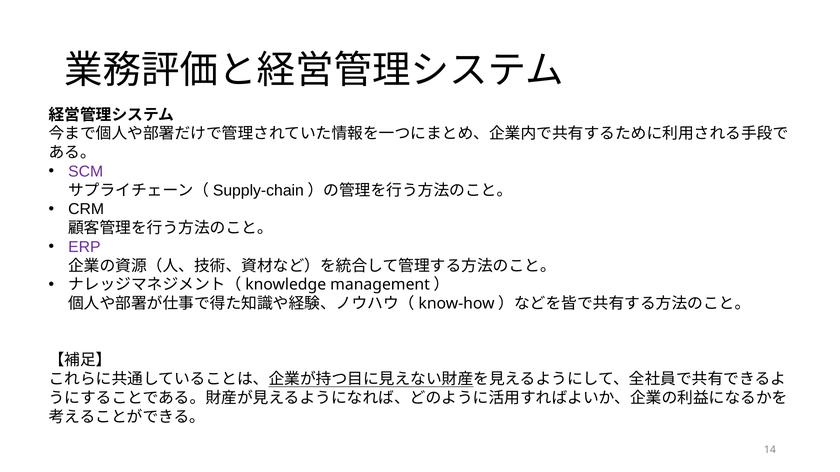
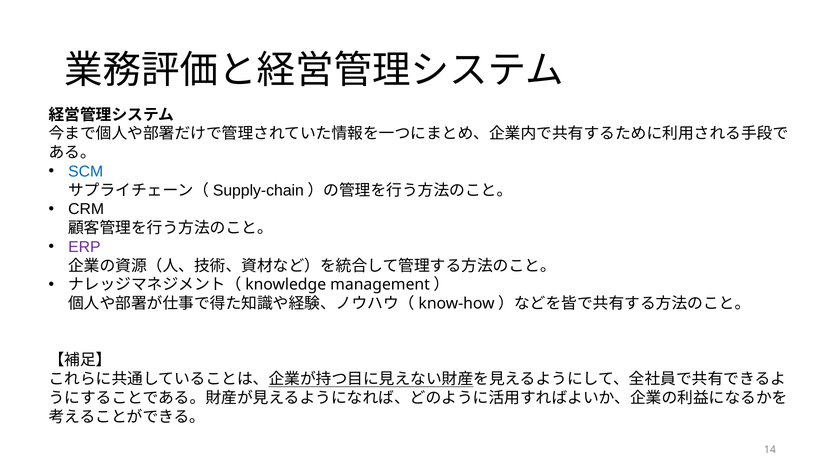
SCM colour: purple -> blue
